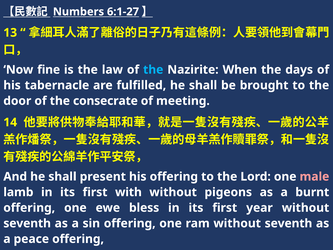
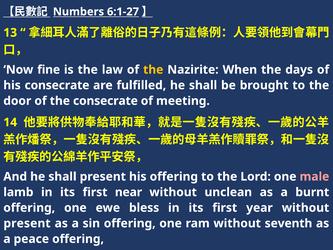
the at (153, 70) colour: light blue -> yellow
his tabernacle: tabernacle -> consecrate
with: with -> near
pigeons: pigeons -> unclean
seventh at (27, 223): seventh -> present
